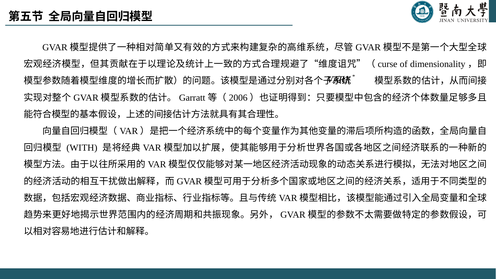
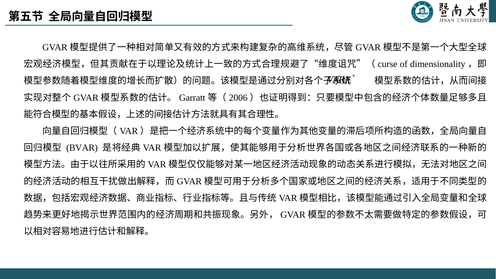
WITH: WITH -> BVAR
